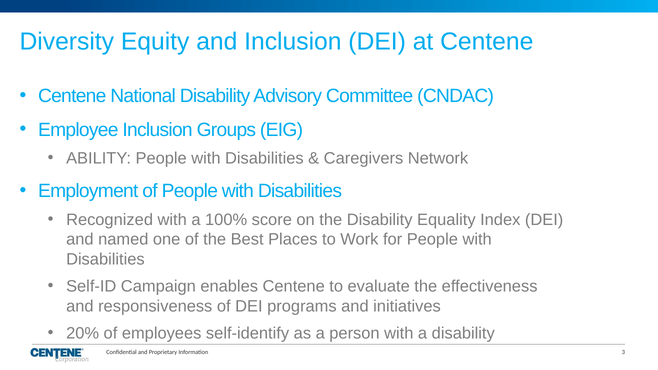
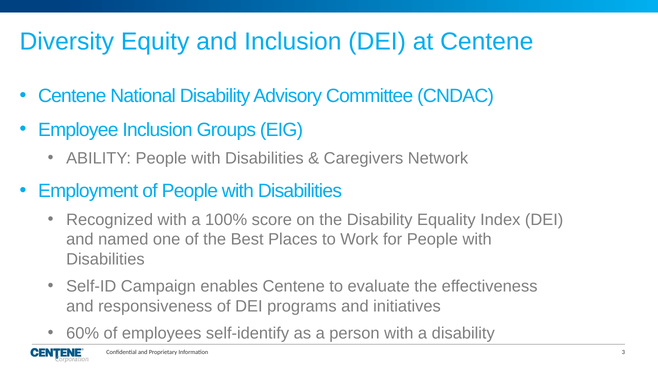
20%: 20% -> 60%
